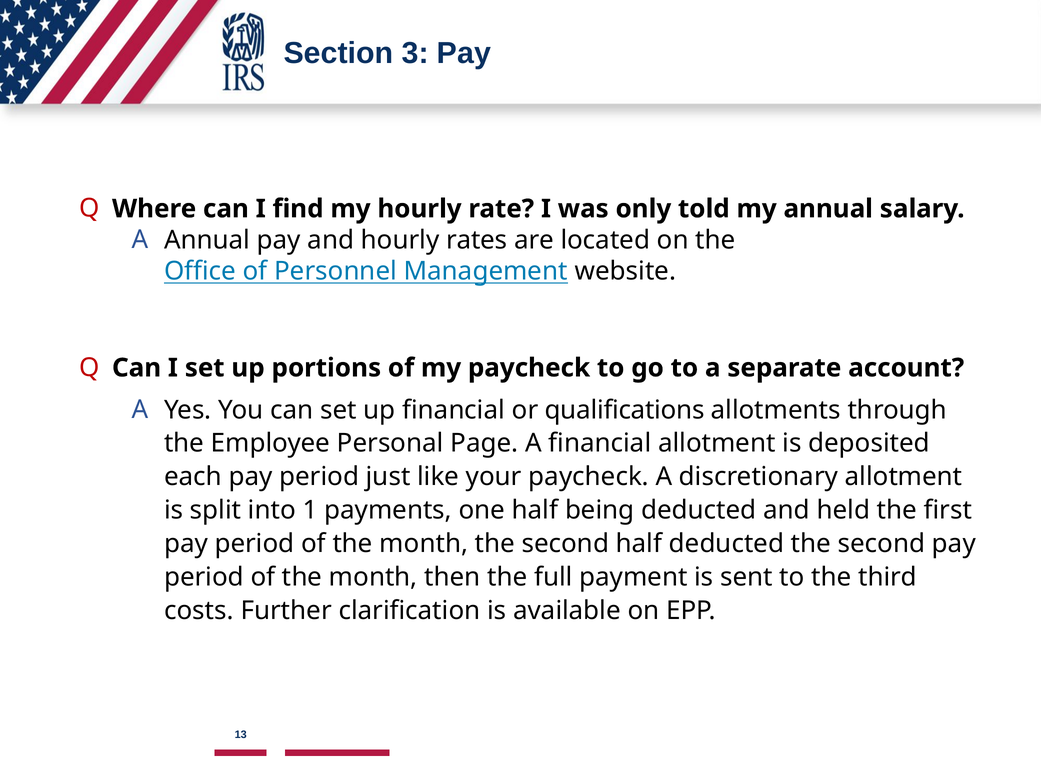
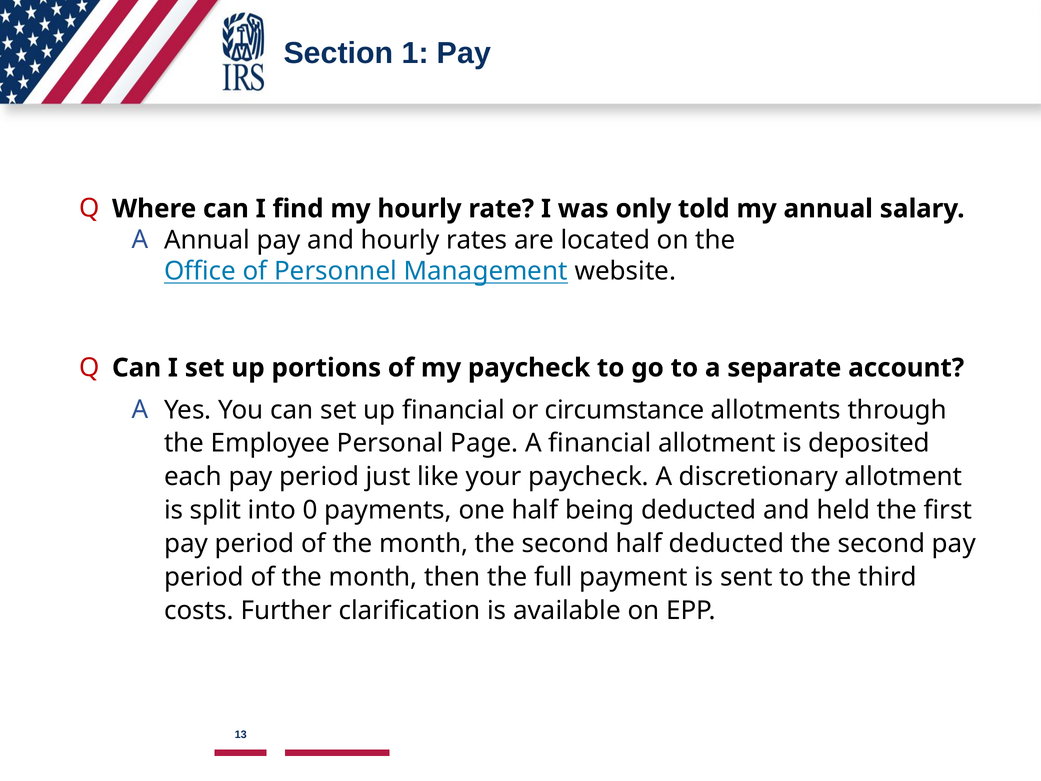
3: 3 -> 1
qualifications: qualifications -> circumstance
1: 1 -> 0
